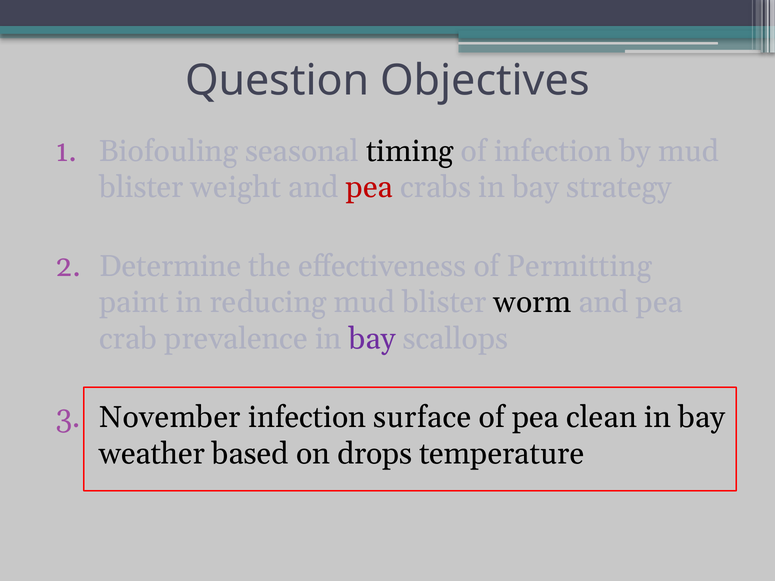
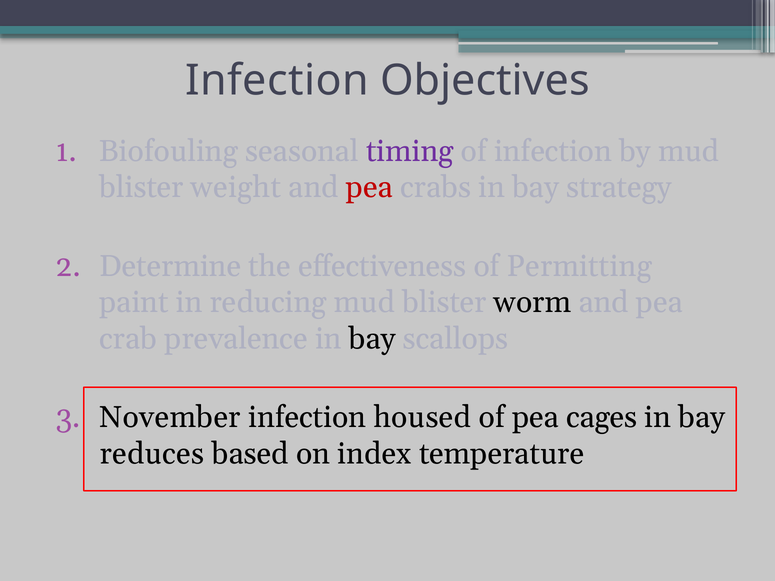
Question at (277, 80): Question -> Infection
timing colour: black -> purple
bay at (372, 339) colour: purple -> black
surface: surface -> housed
clean: clean -> cages
weather: weather -> reduces
drops: drops -> index
